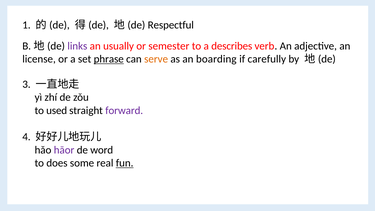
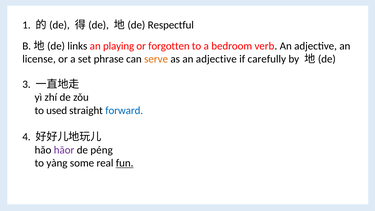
links colour: purple -> black
usually: usually -> playing
semester: semester -> forgotten
describes: describes -> bedroom
phrase underline: present -> none
as an boarding: boarding -> adjective
forward colour: purple -> blue
word: word -> péng
does: does -> yàng
